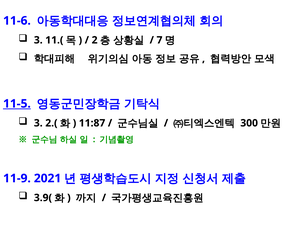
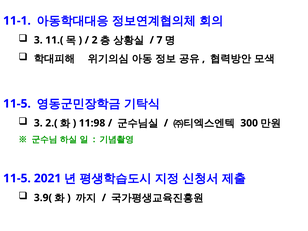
11-6: 11-6 -> 11-1
11-5 at (17, 104) underline: present -> none
11:87: 11:87 -> 11:98
11-9 at (17, 178): 11-9 -> 11-5
